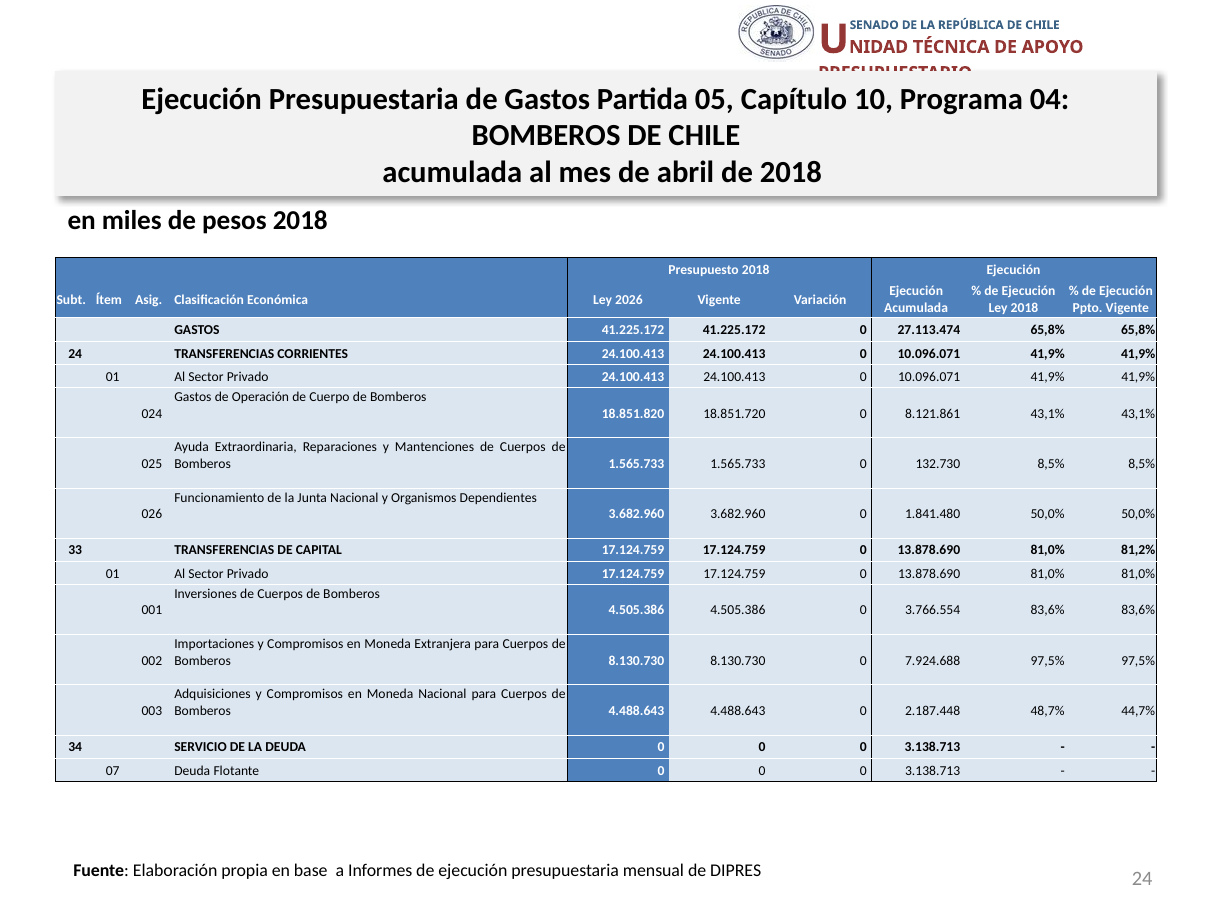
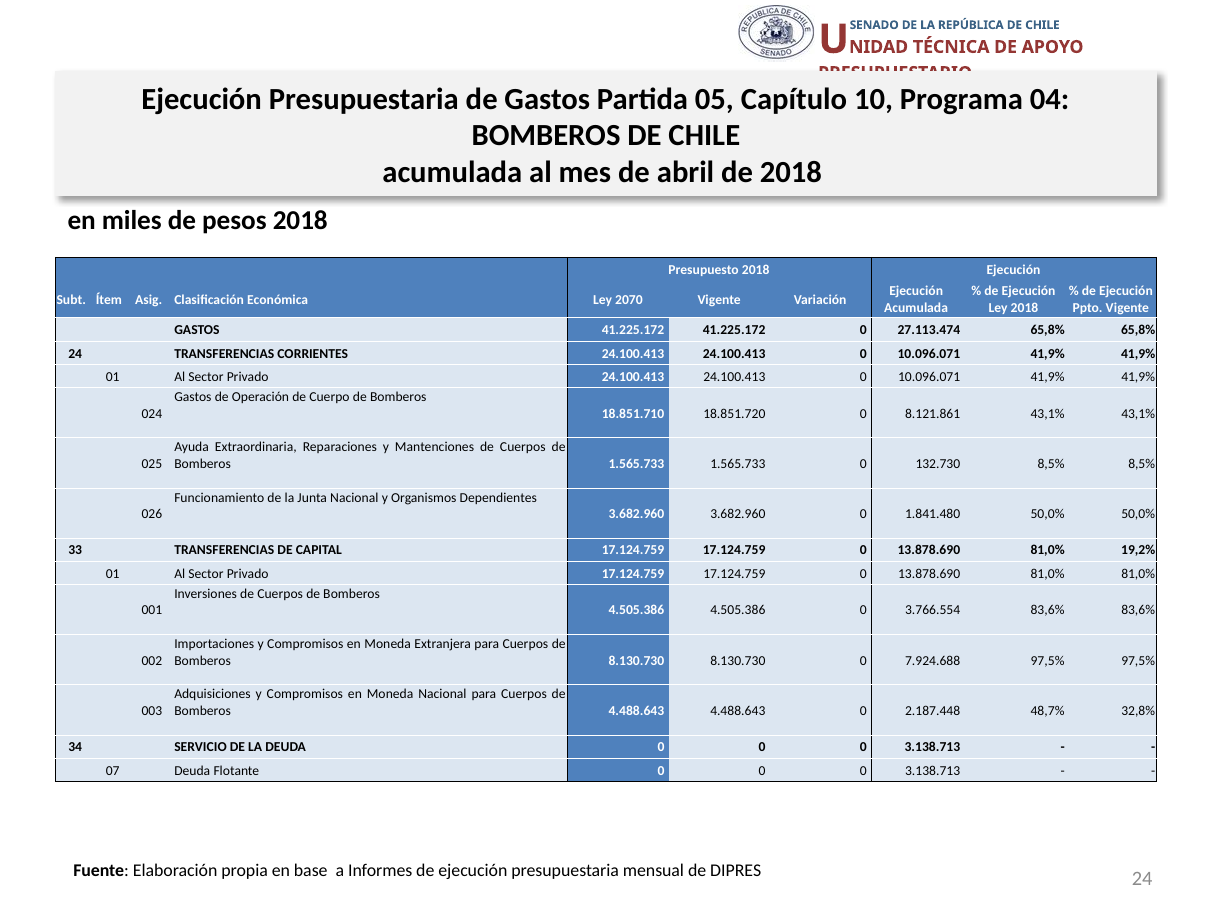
2026: 2026 -> 2070
18.851.820: 18.851.820 -> 18.851.710
81,2%: 81,2% -> 19,2%
44,7%: 44,7% -> 32,8%
